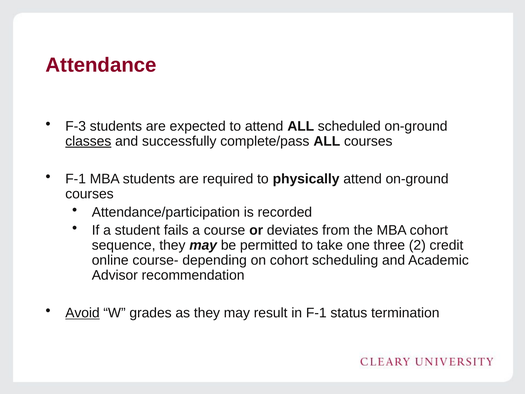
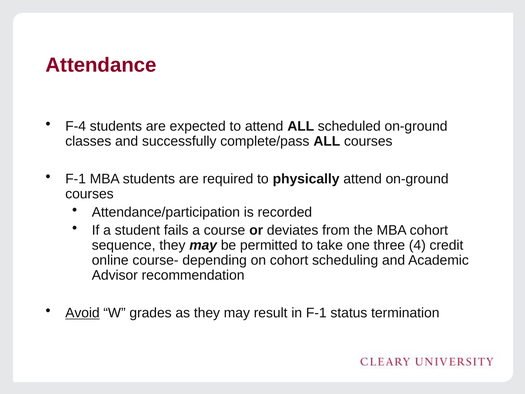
F-3: F-3 -> F-4
classes underline: present -> none
2: 2 -> 4
